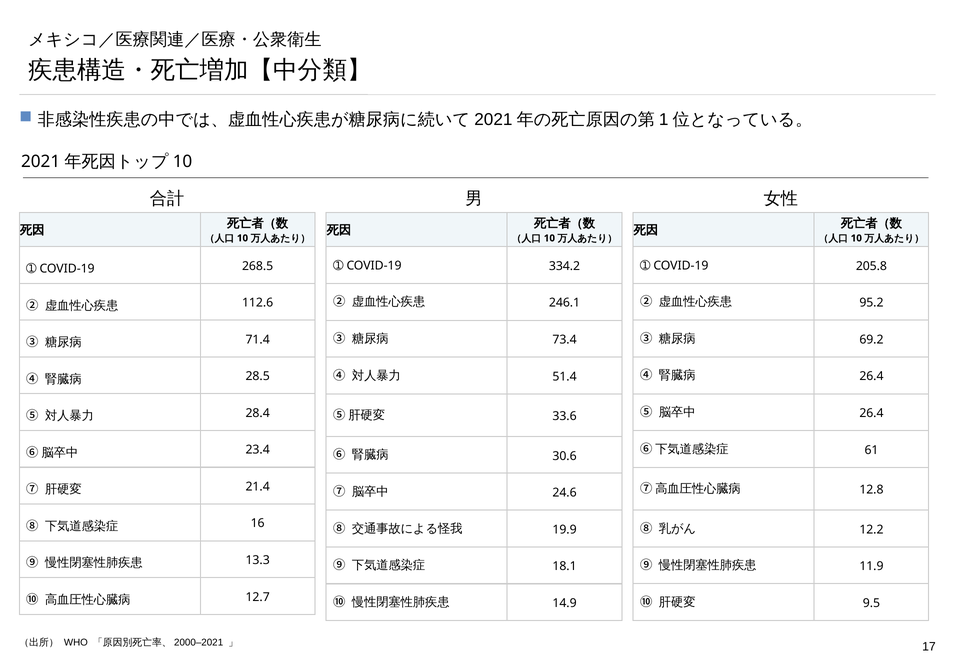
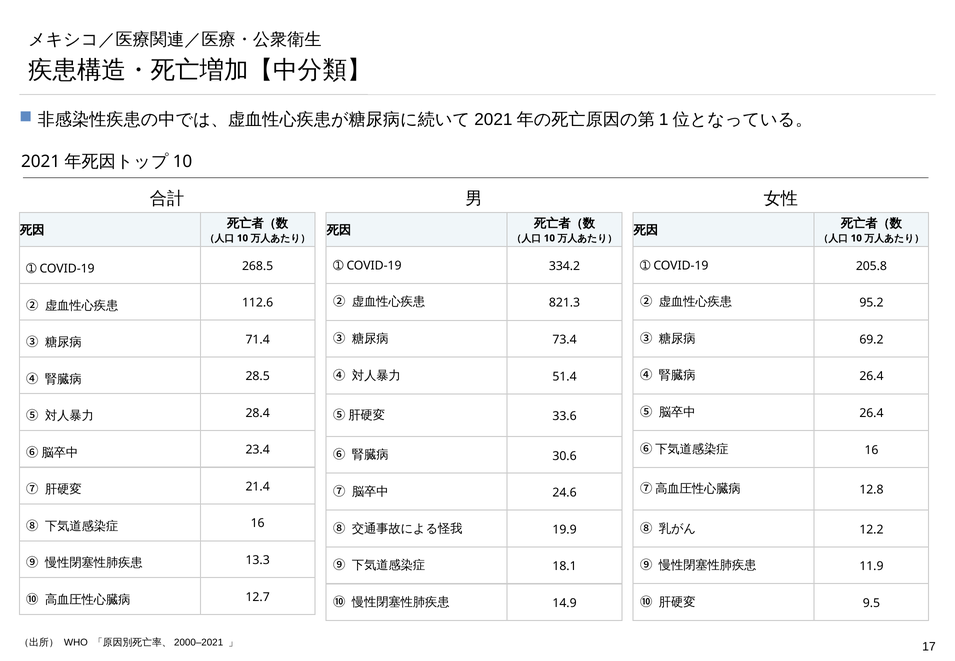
246.1: 246.1 -> 821.3
61 at (872, 450): 61 -> 16
